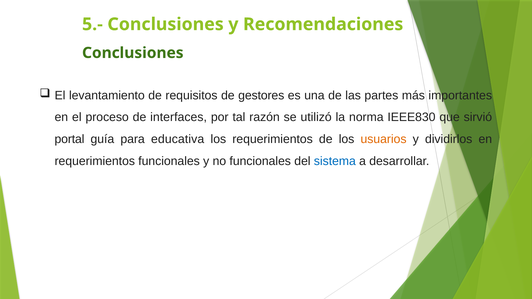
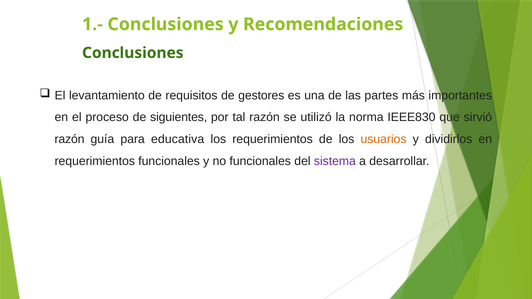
5.-: 5.- -> 1.-
interfaces: interfaces -> siguientes
portal at (70, 139): portal -> razón
sistema colour: blue -> purple
